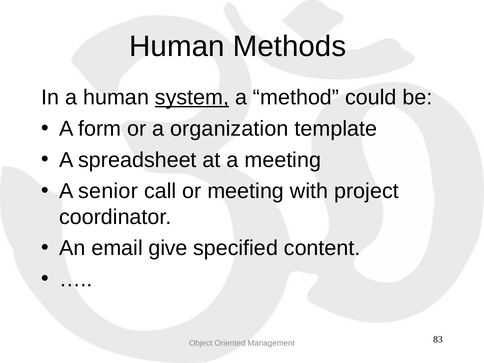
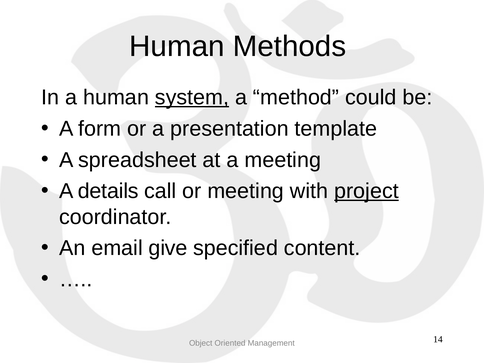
organization: organization -> presentation
senior: senior -> details
project underline: none -> present
83: 83 -> 14
